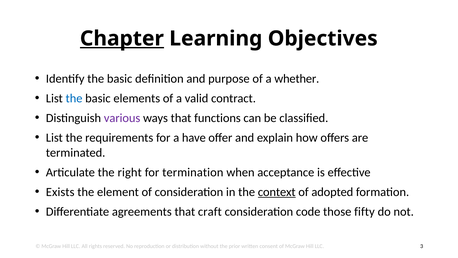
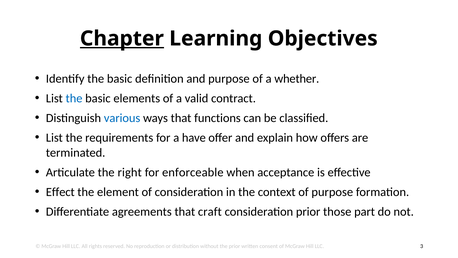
various colour: purple -> blue
termination: termination -> enforceable
Exists: Exists -> Effect
context underline: present -> none
of adopted: adopted -> purpose
consideration code: code -> prior
fifty: fifty -> part
